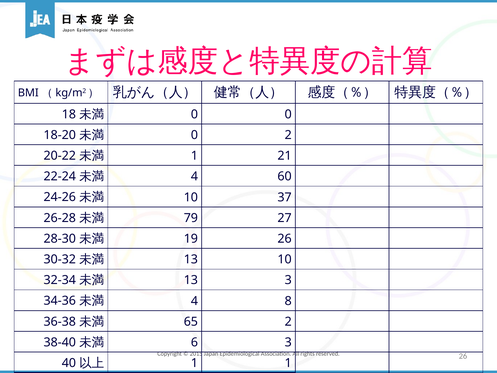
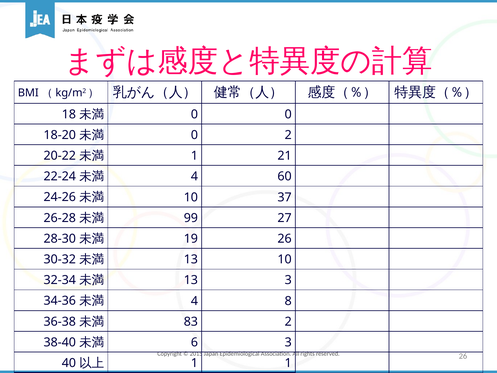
79: 79 -> 99
65: 65 -> 83
